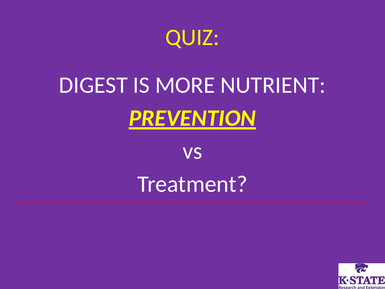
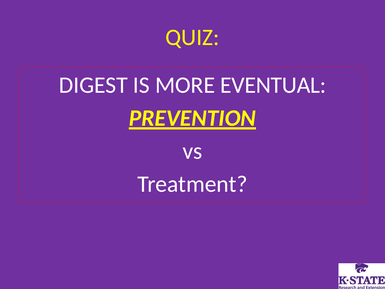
NUTRIENT: NUTRIENT -> EVENTUAL
